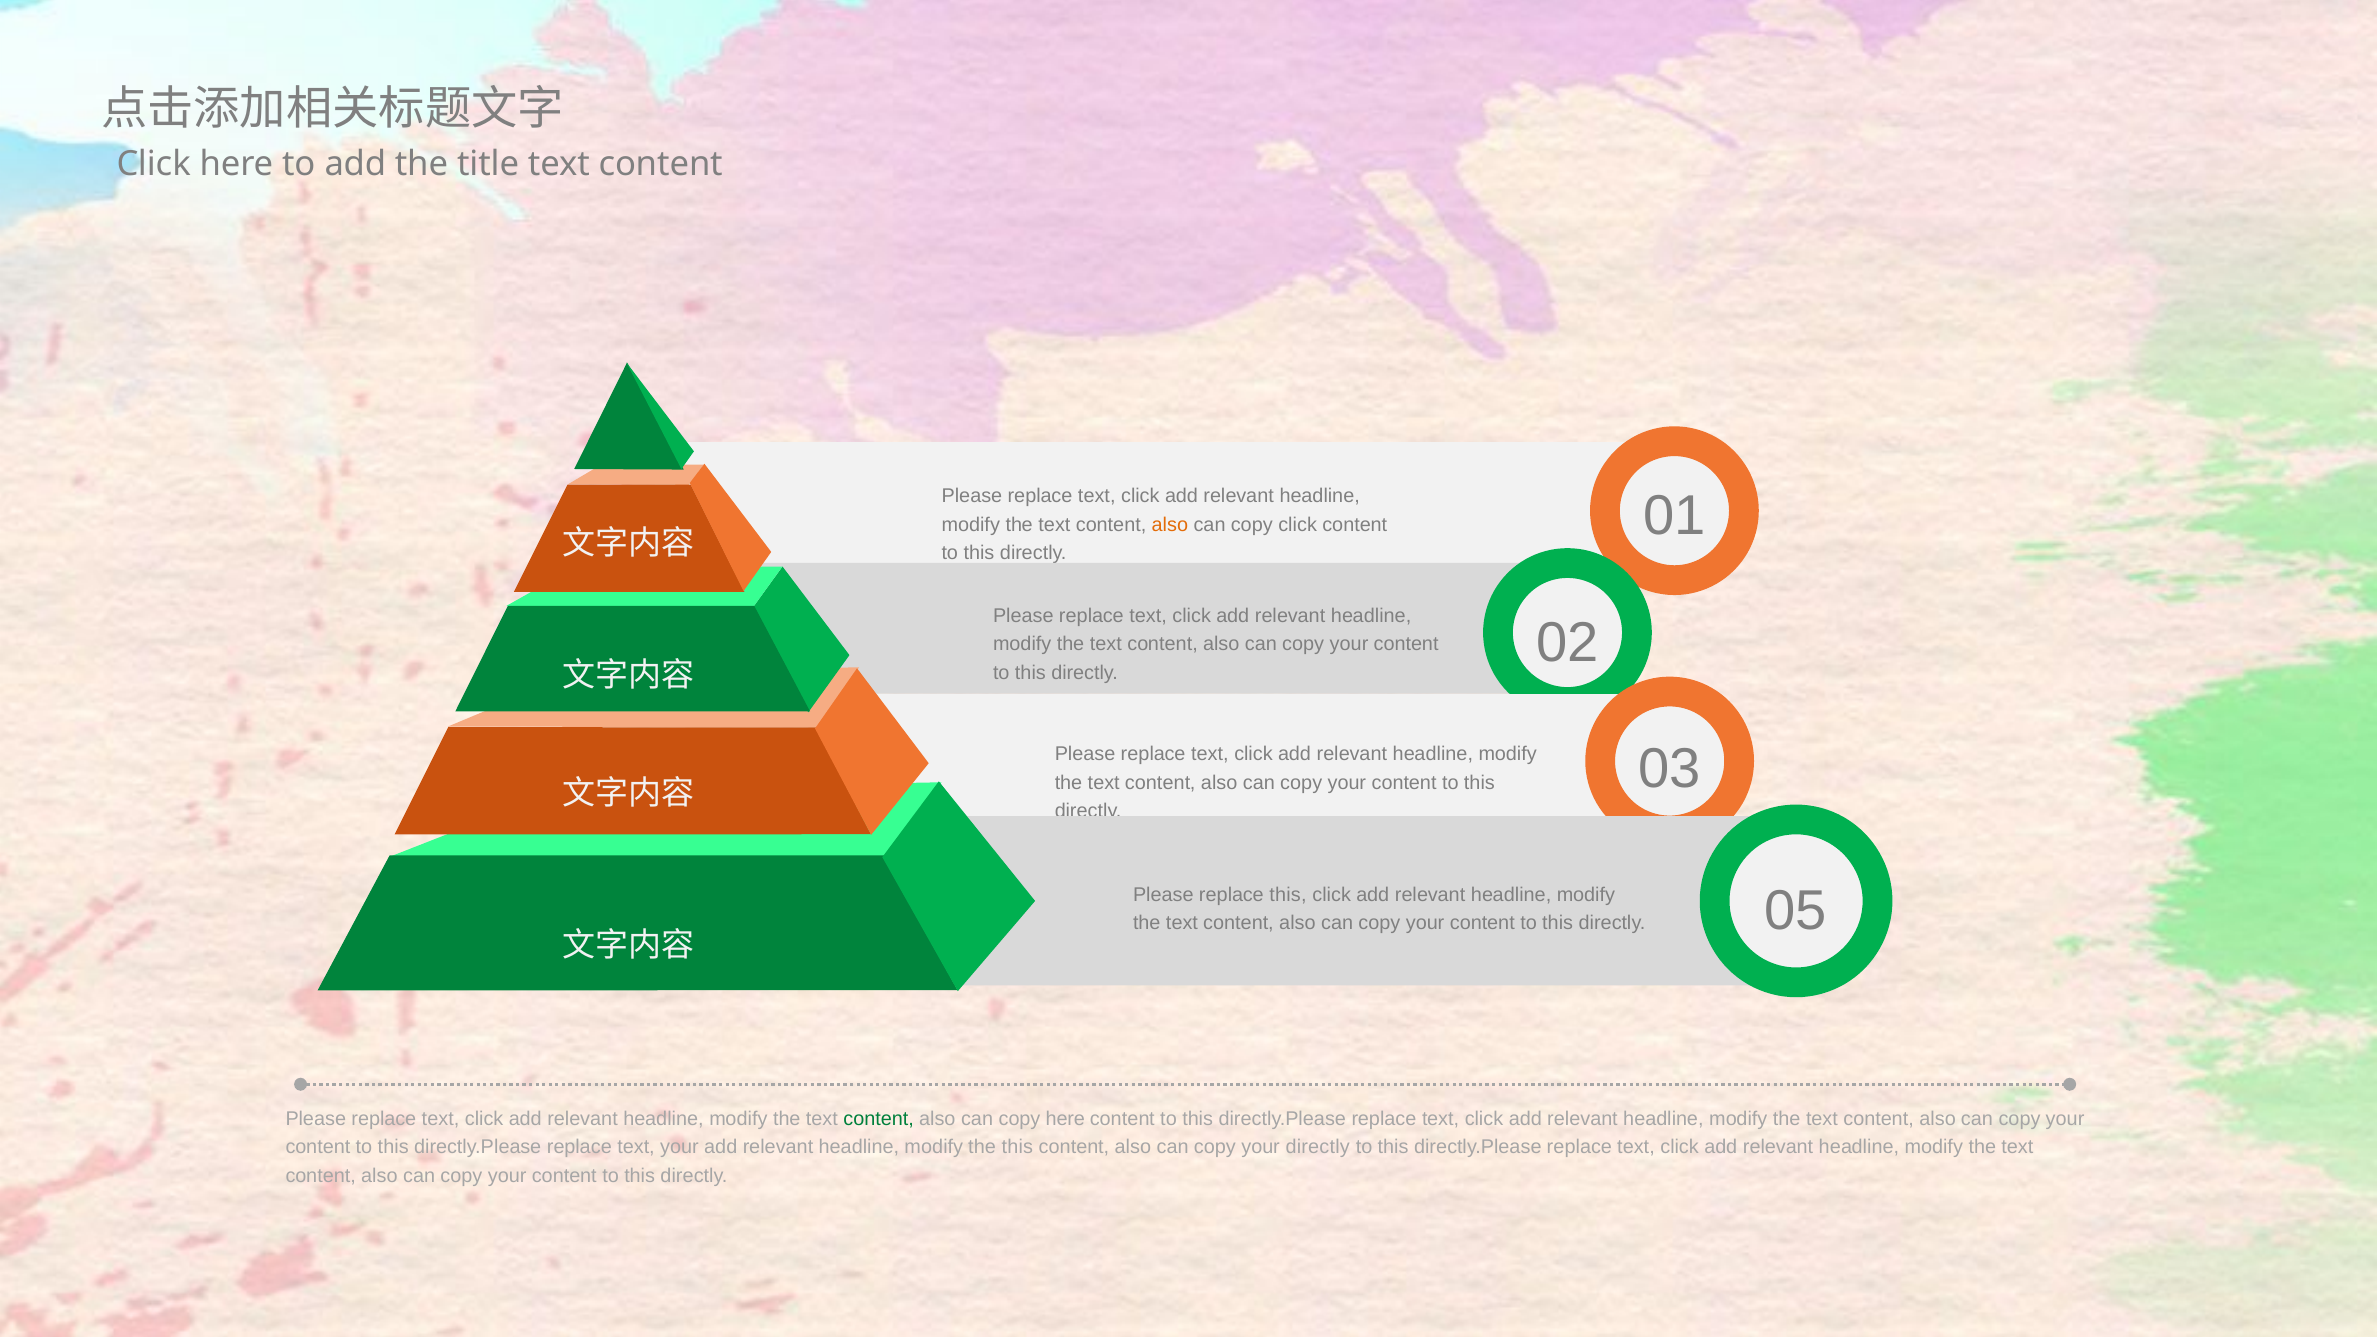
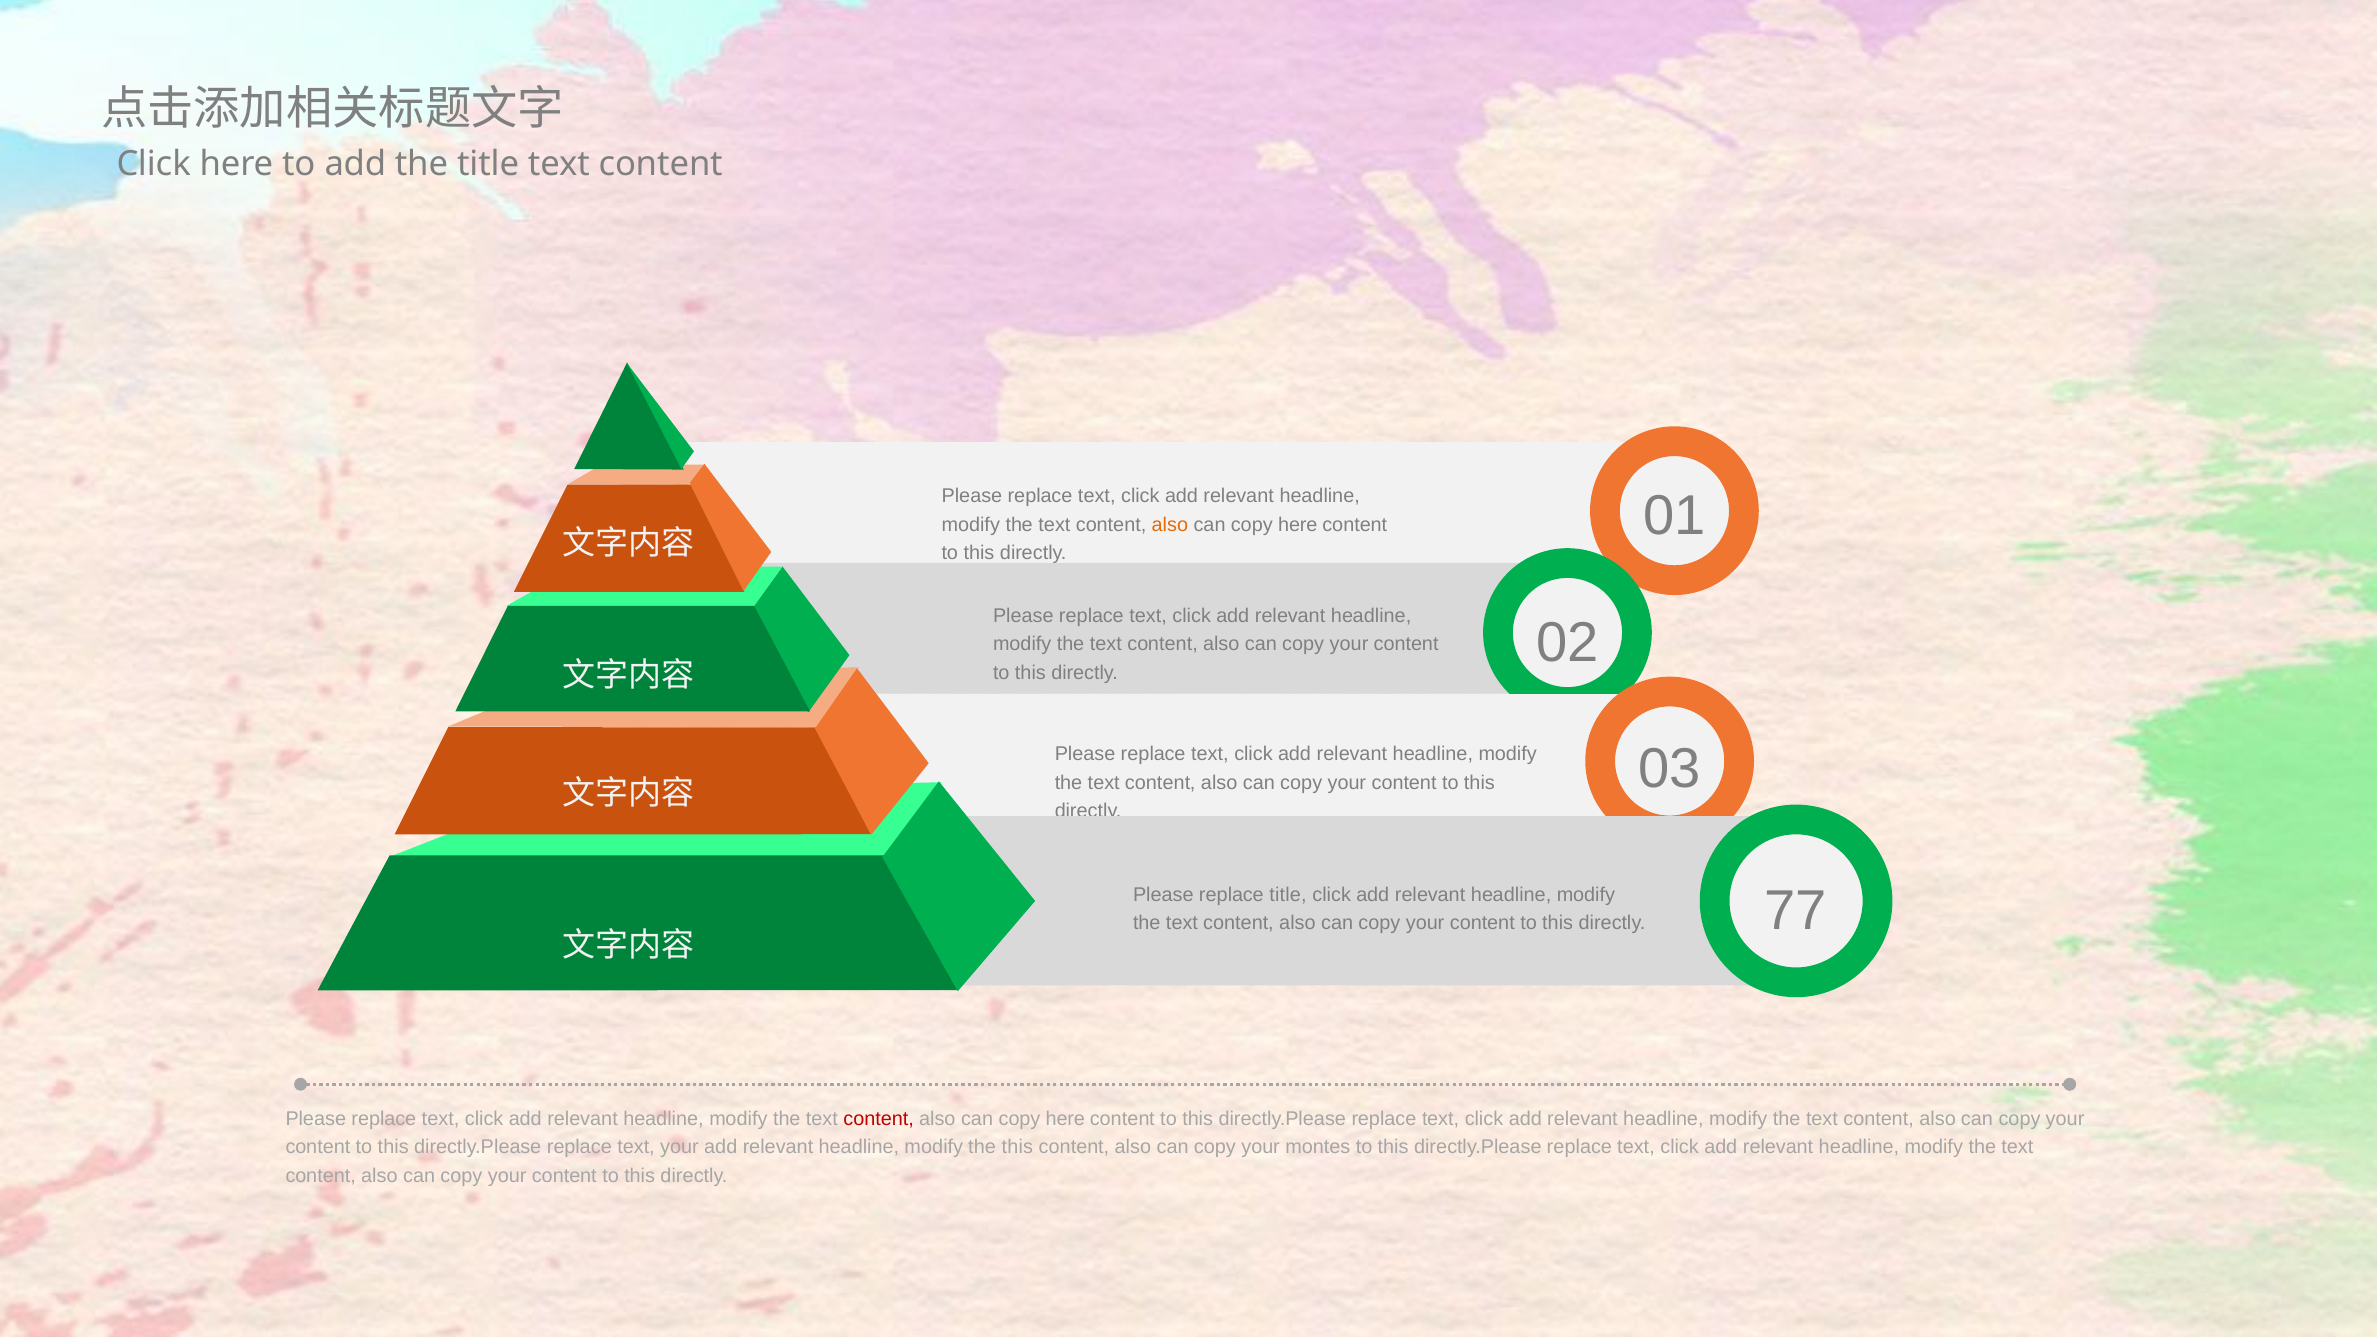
click at (1298, 525): click -> here
replace this: this -> title
05: 05 -> 77
content at (879, 1119) colour: green -> red
your directly: directly -> montes
